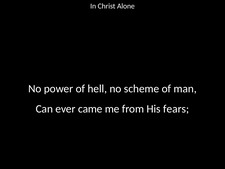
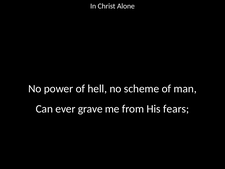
came: came -> grave
